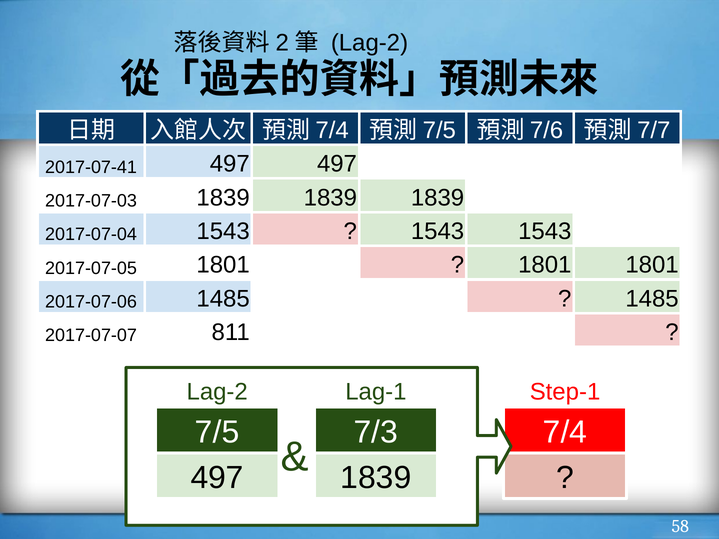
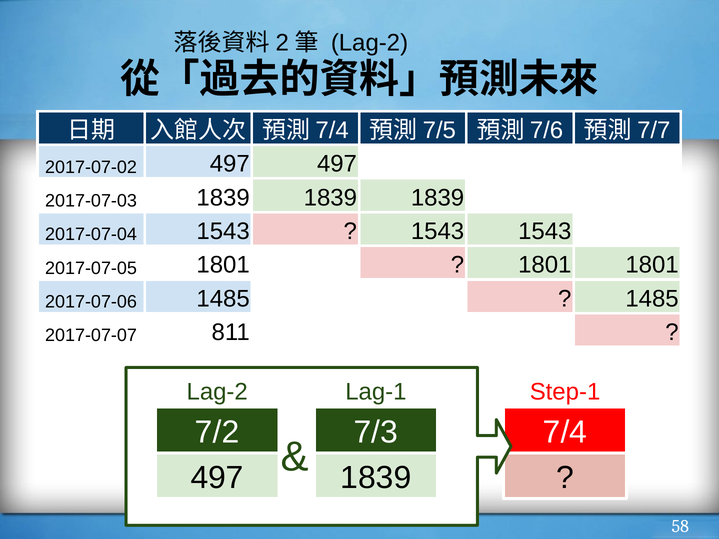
2017-07-41: 2017-07-41 -> 2017-07-02
7/5: 7/5 -> 7/2
